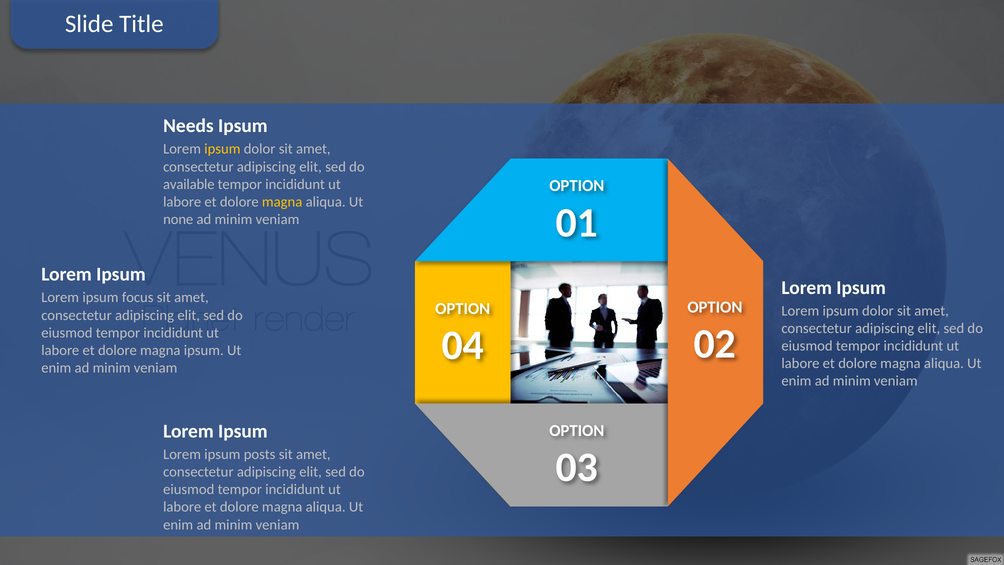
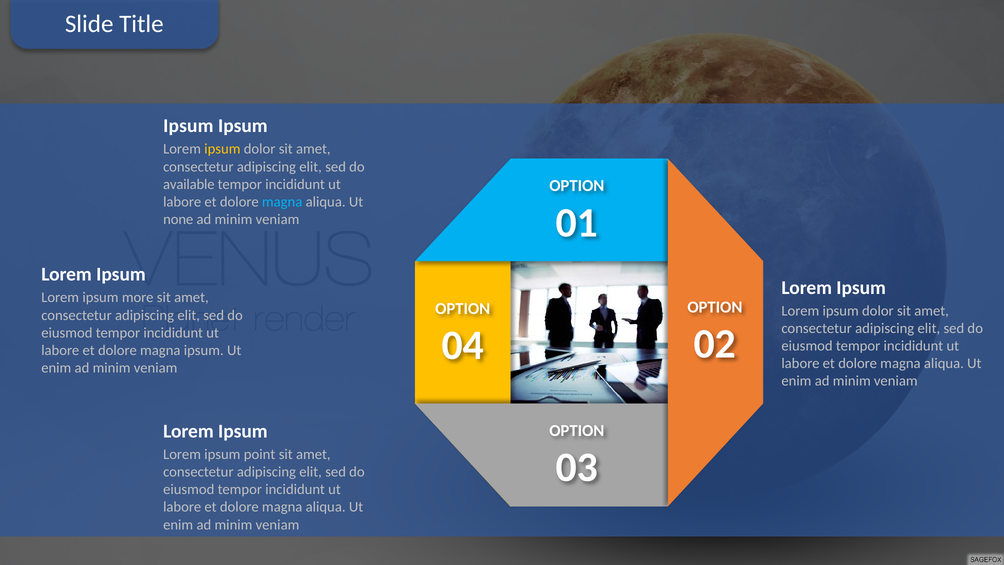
Needs at (188, 126): Needs -> Ipsum
magna at (282, 202) colour: yellow -> light blue
focus: focus -> more
posts: posts -> point
